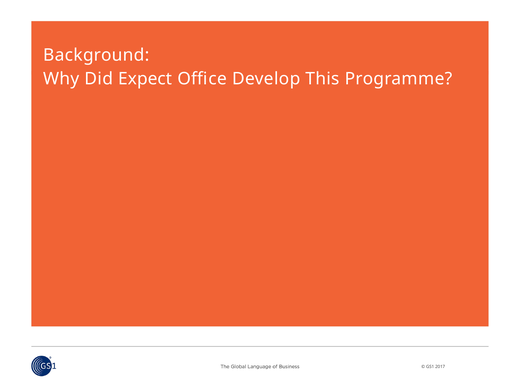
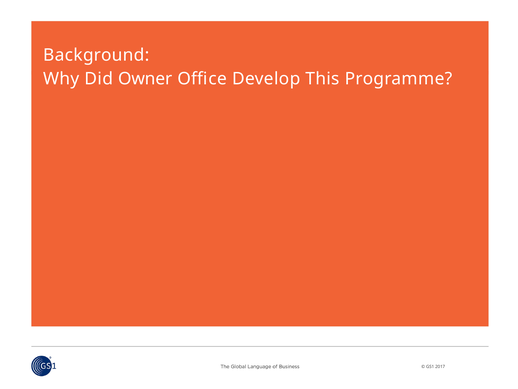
Expect: Expect -> Owner
